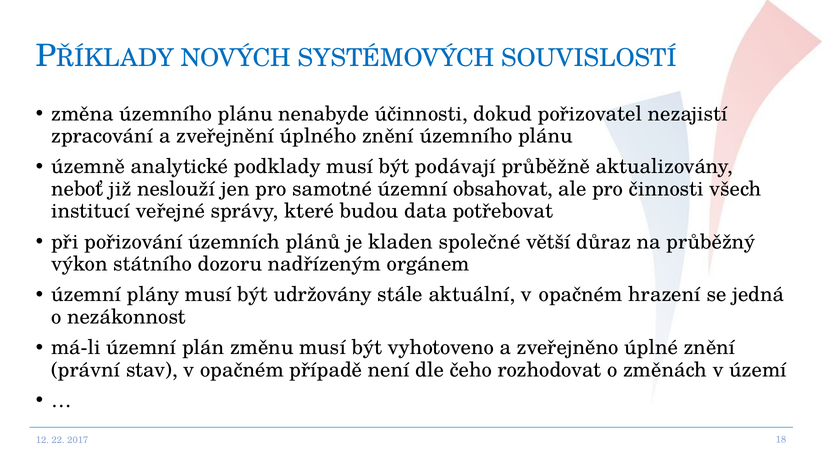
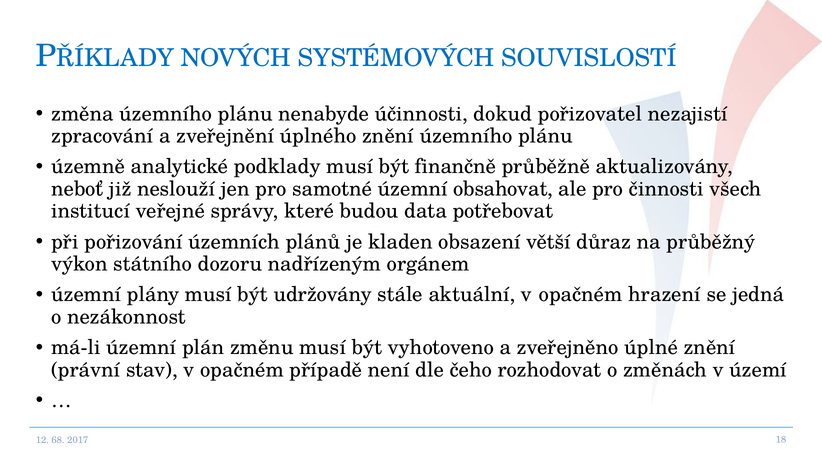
podávají: podávají -> finančně
společné: společné -> obsazení
22: 22 -> 68
